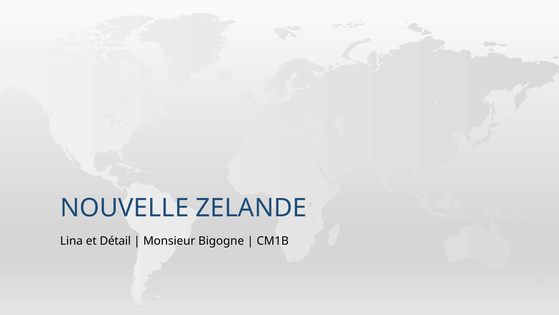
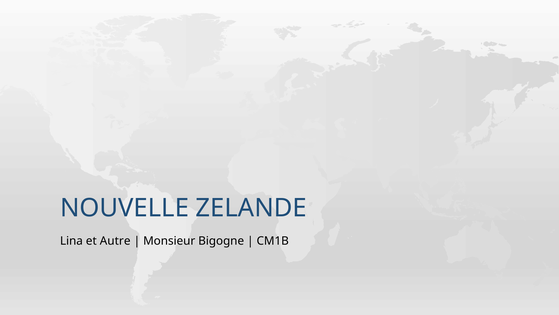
Détail: Détail -> Autre
